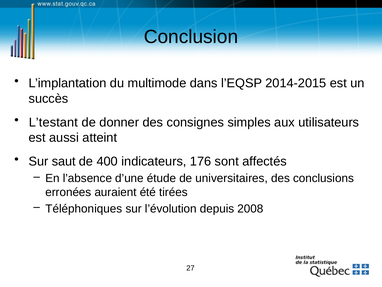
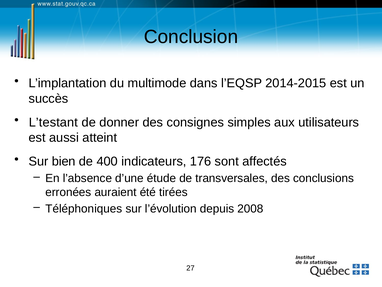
saut: saut -> bien
universitaires: universitaires -> transversales
